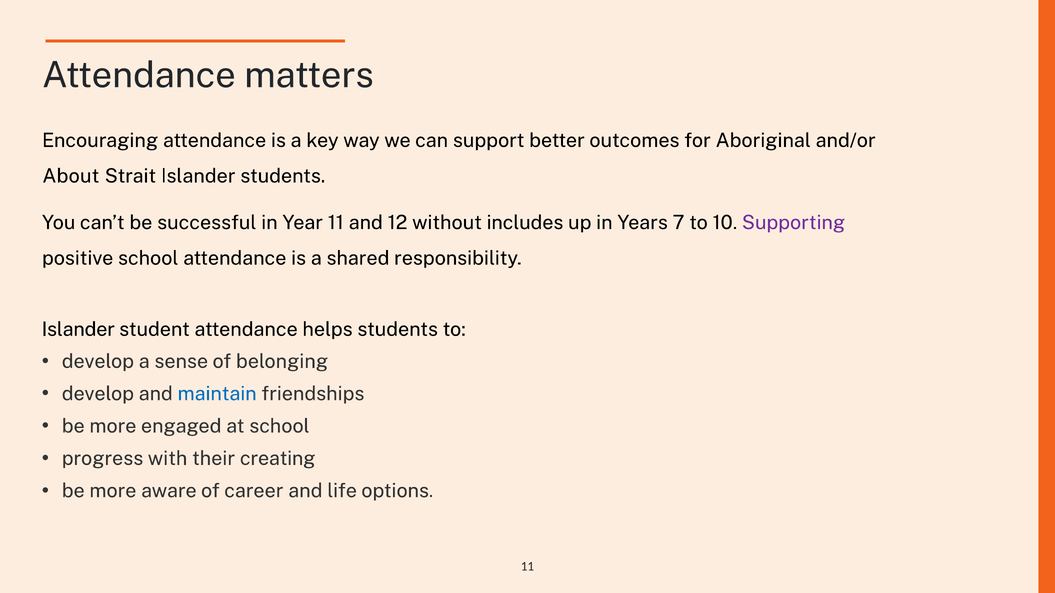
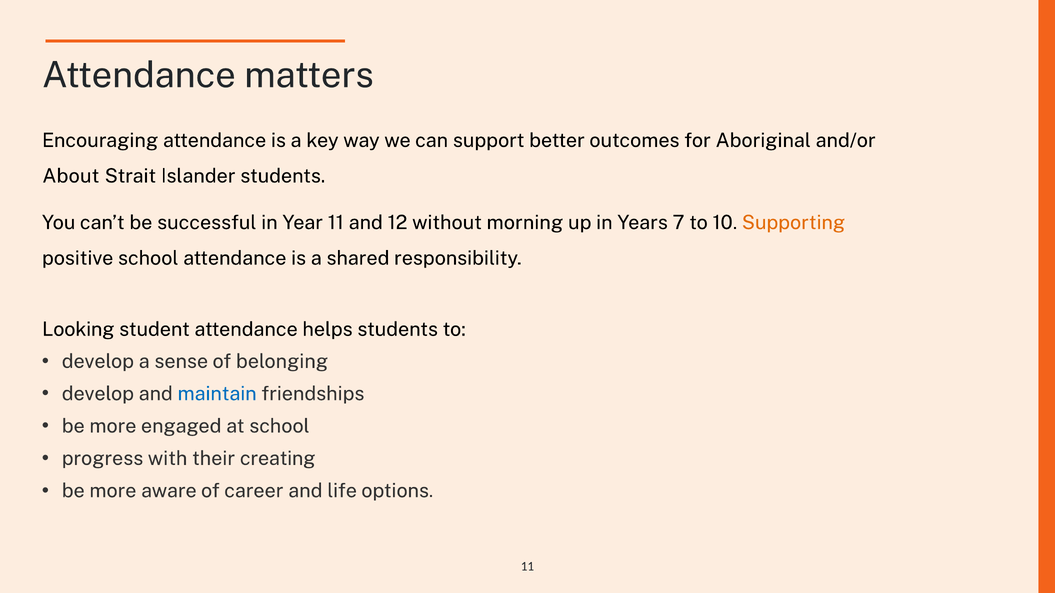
includes: includes -> morning
Supporting colour: purple -> orange
Islander at (78, 330): Islander -> Looking
